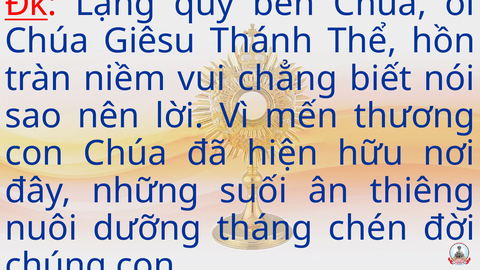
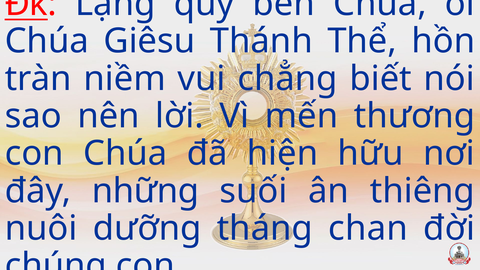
chén: chén -> chan
